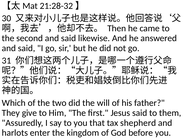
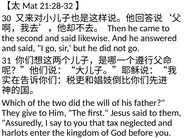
shepherd: shepherd -> neglected
